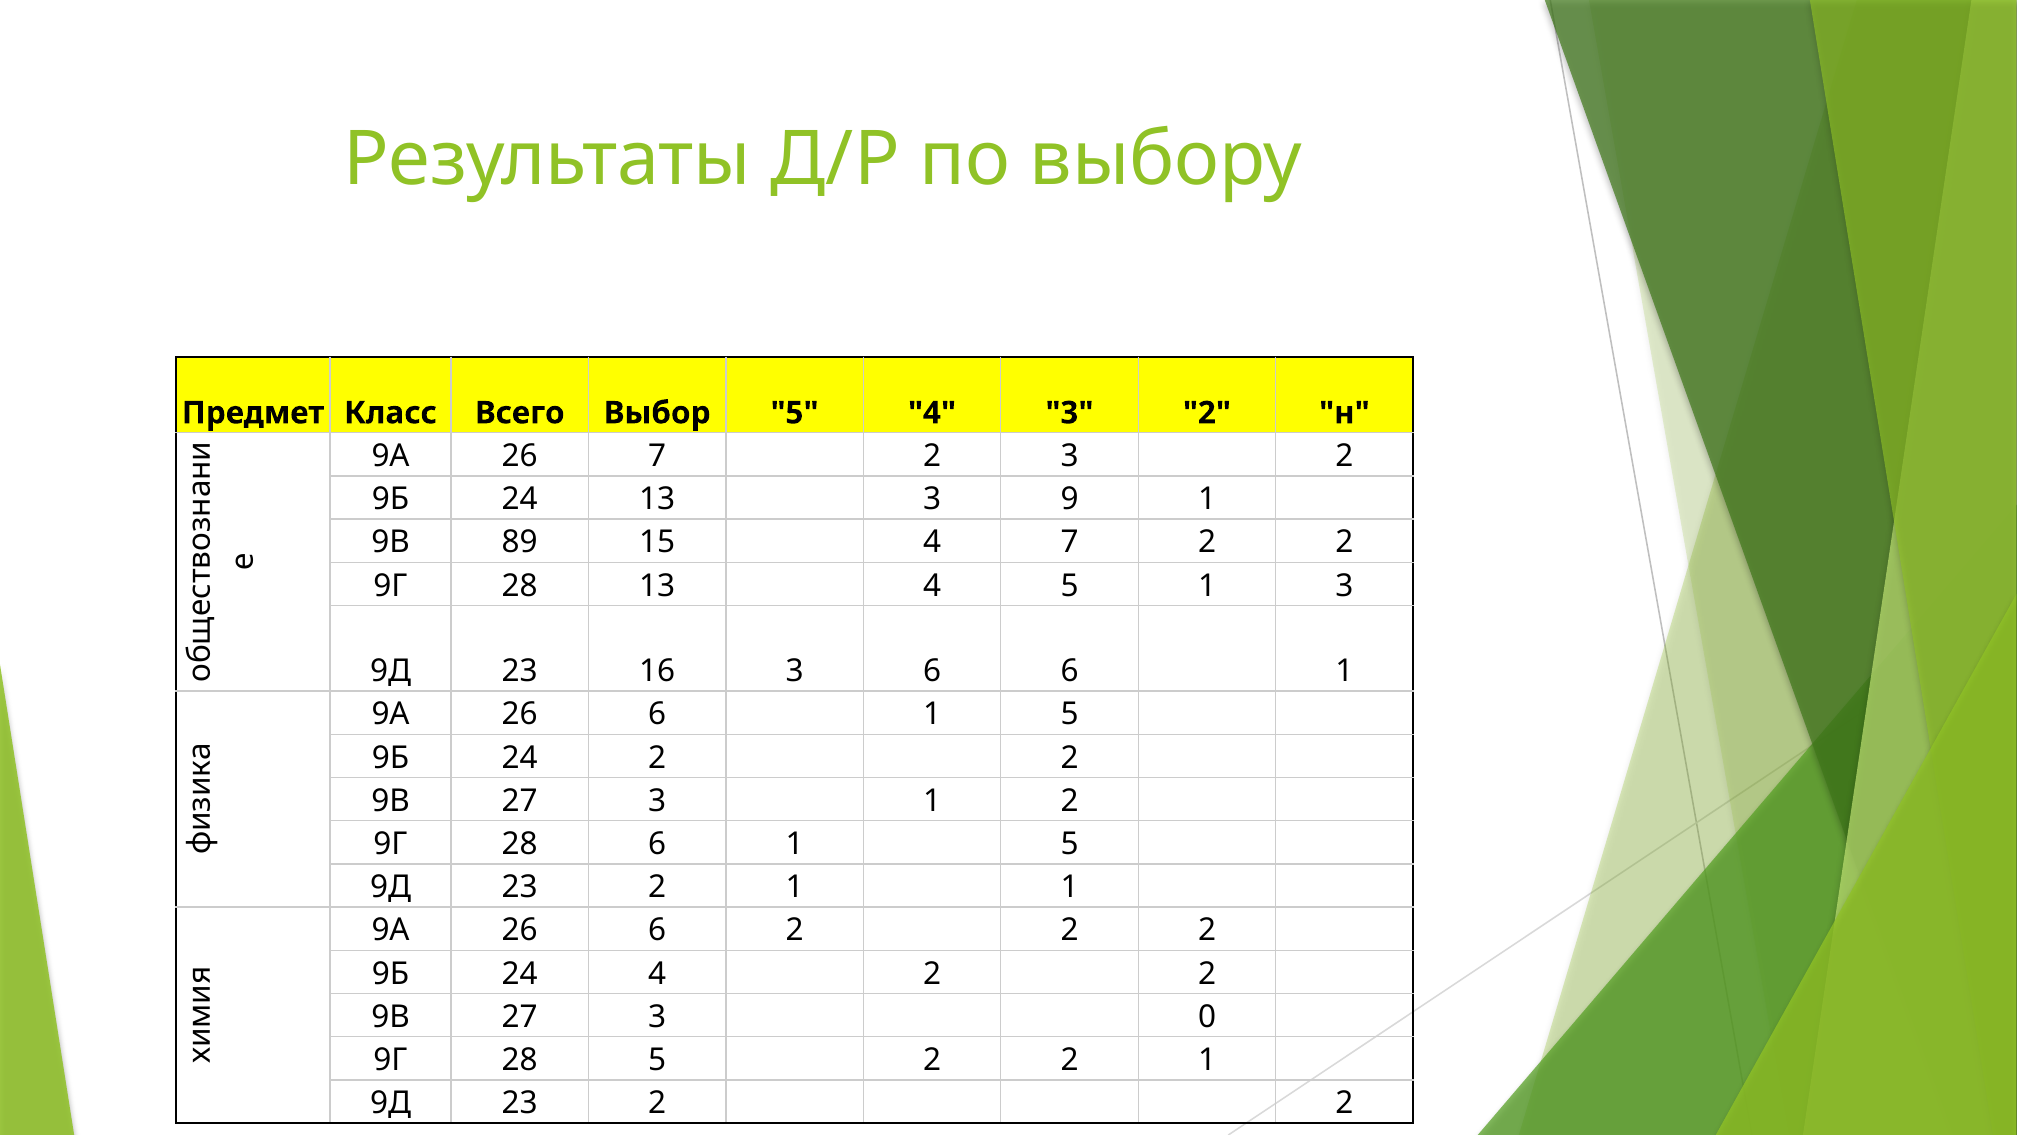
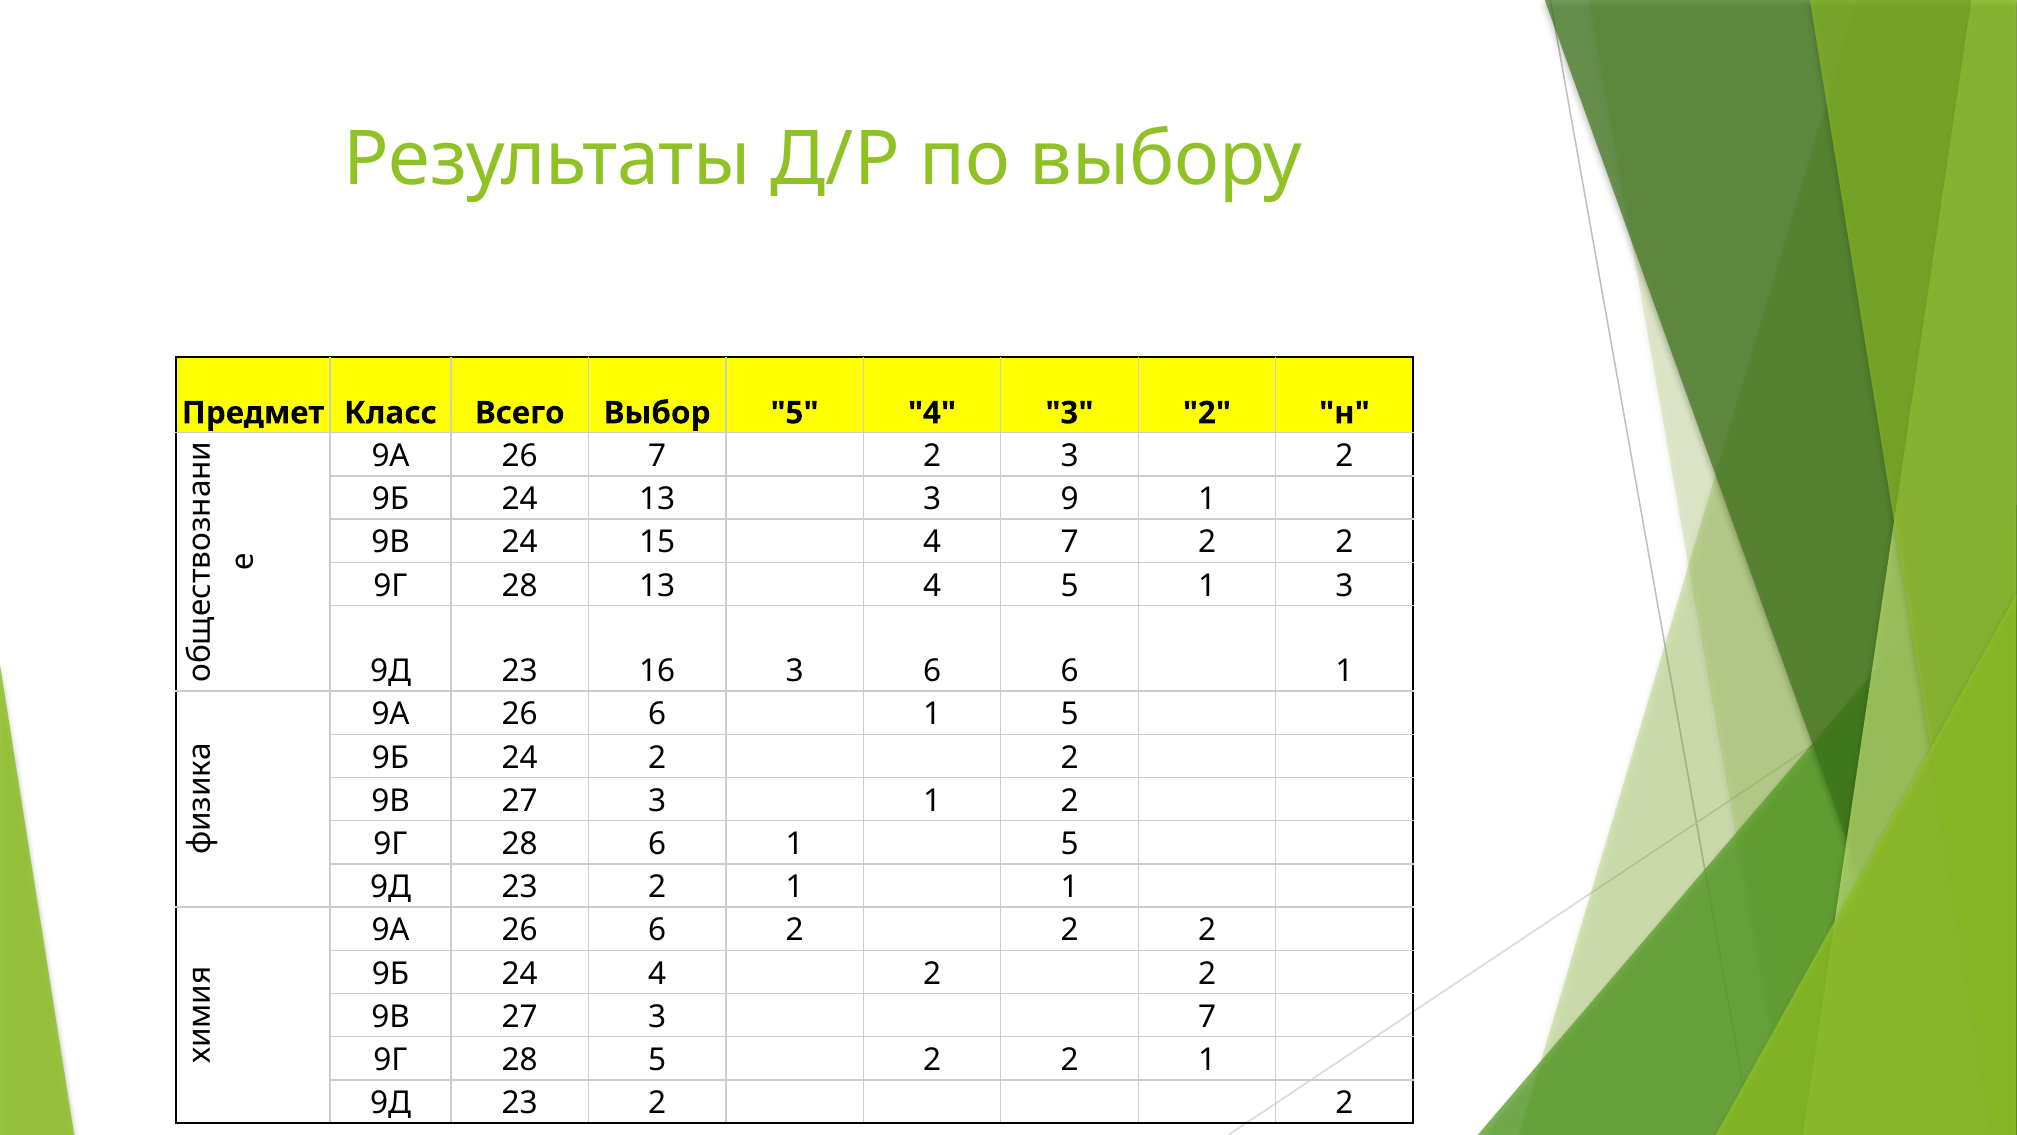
9В 89: 89 -> 24
3 0: 0 -> 7
